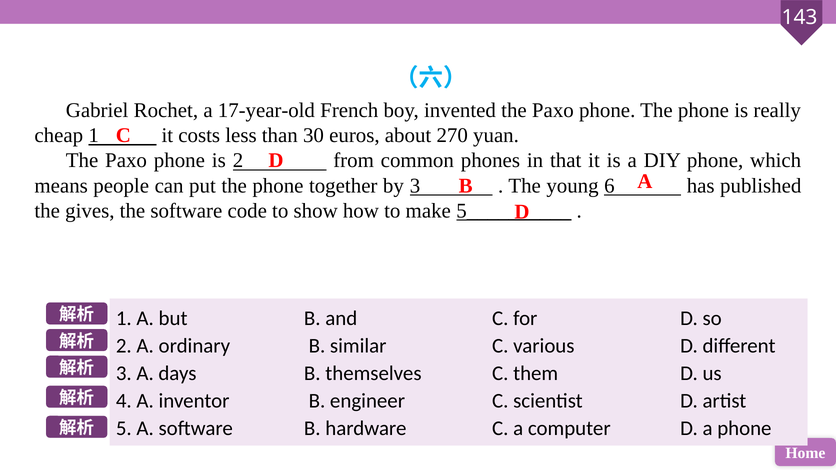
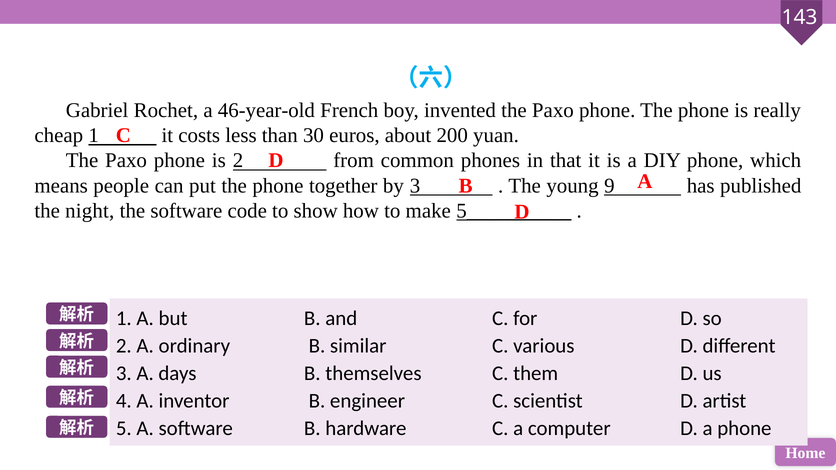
17-year-old: 17-year-old -> 46-year-old
270: 270 -> 200
6: 6 -> 9
gives: gives -> night
